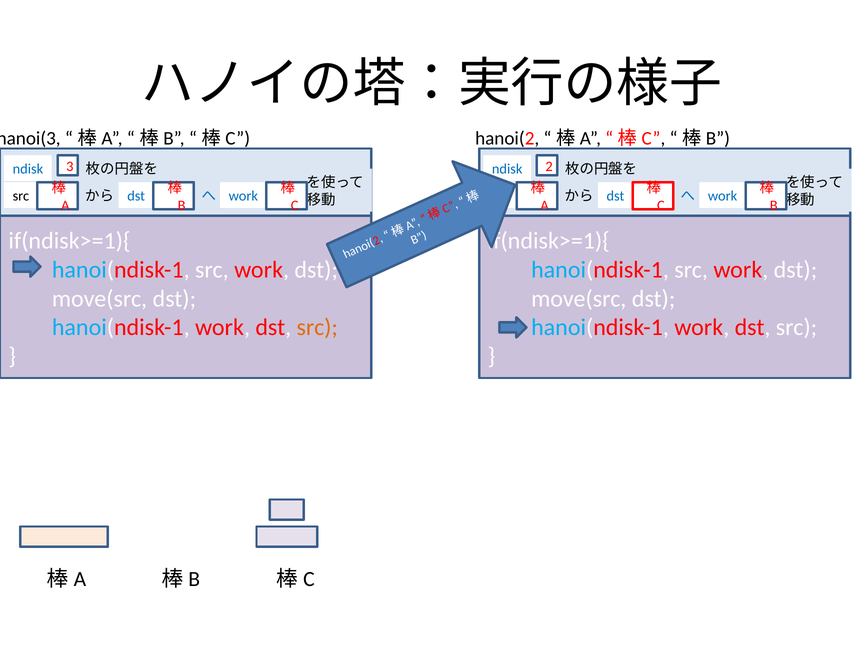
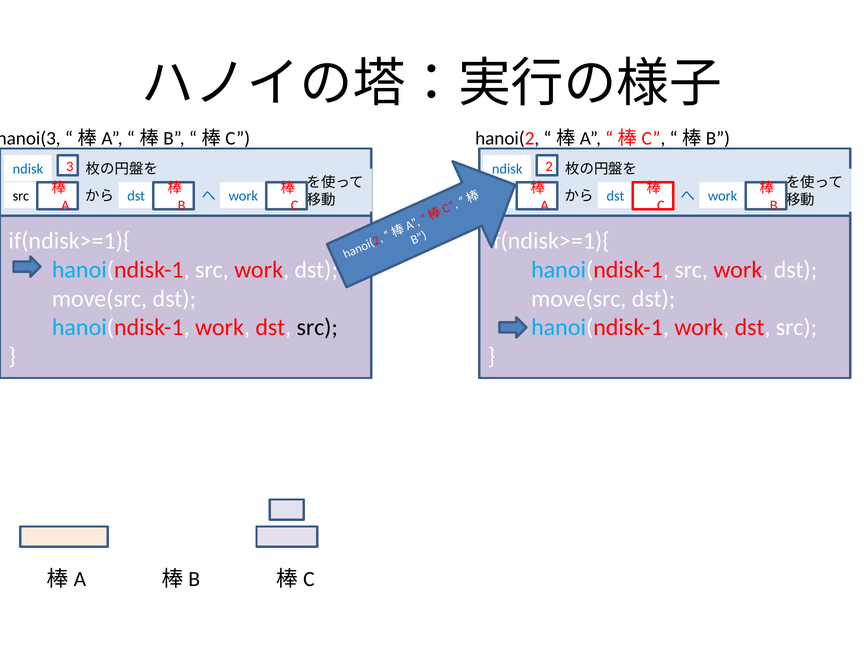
src at (317, 328) colour: orange -> black
